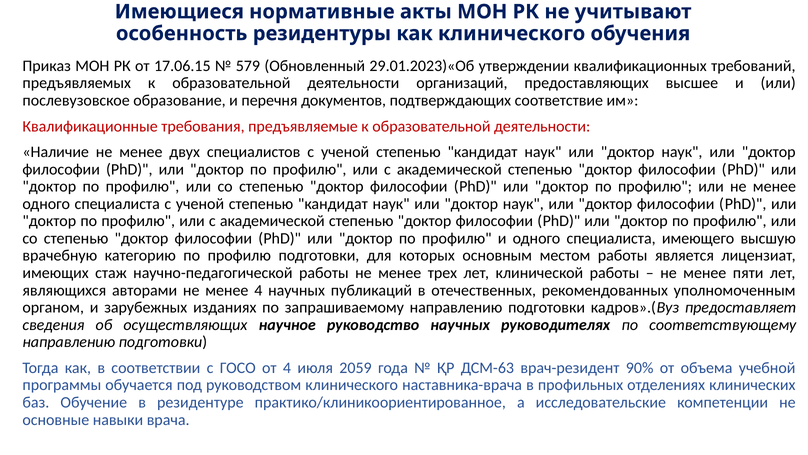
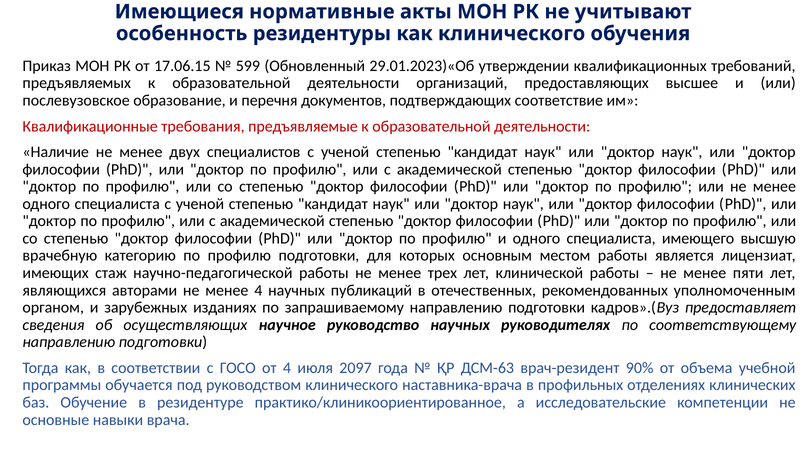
579: 579 -> 599
2059: 2059 -> 2097
